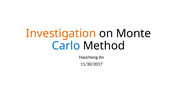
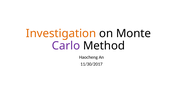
Carlo colour: blue -> purple
